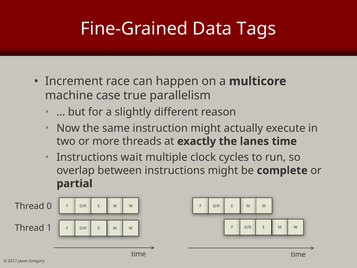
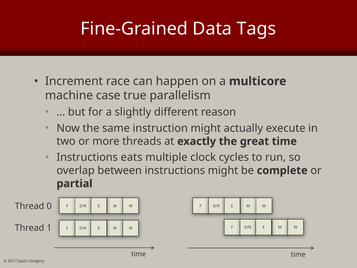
lanes: lanes -> great
wait: wait -> eats
